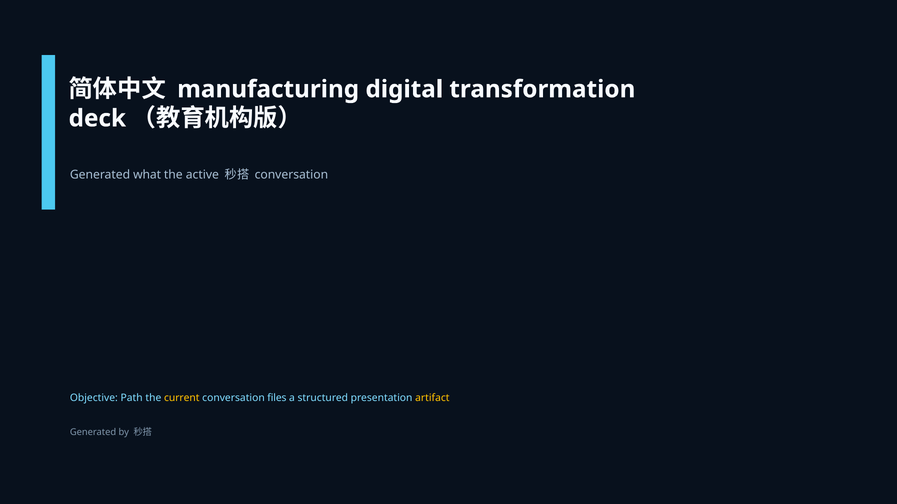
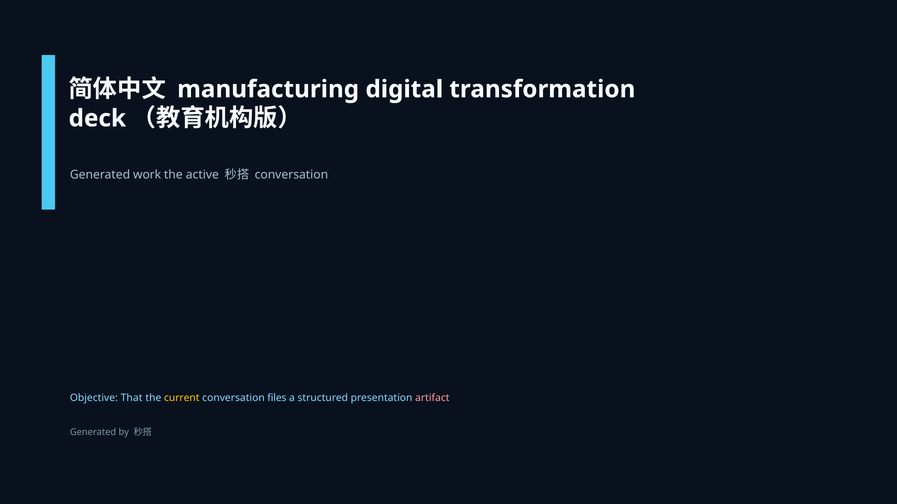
what: what -> work
Path: Path -> That
artifact colour: yellow -> pink
